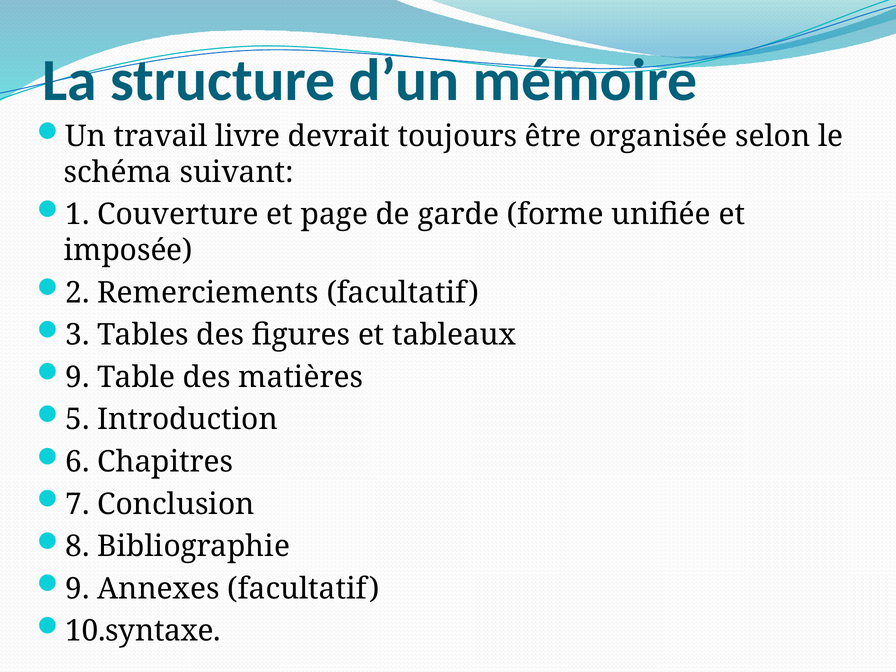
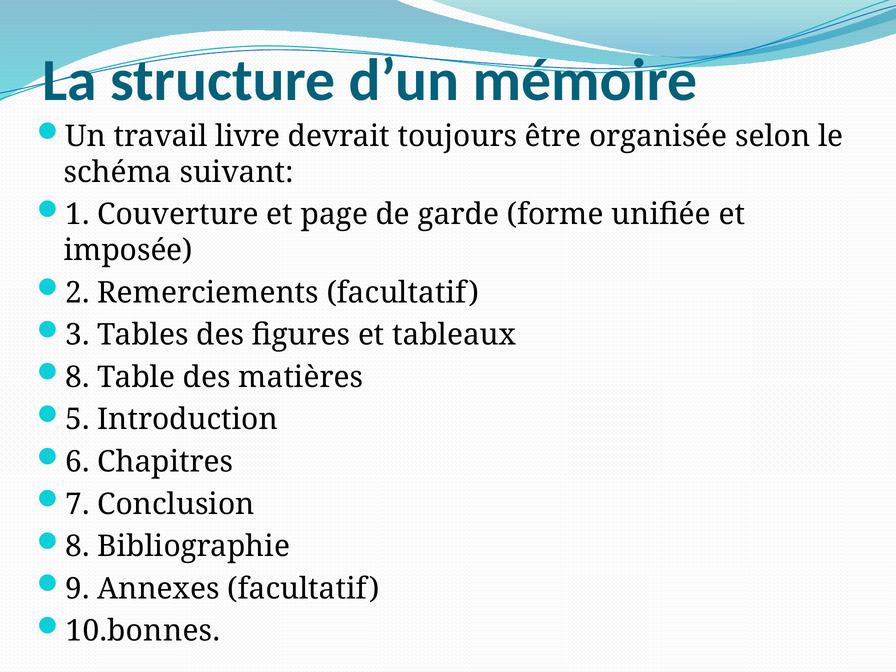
9 at (78, 377): 9 -> 8
10.syntaxe: 10.syntaxe -> 10.bonnes
